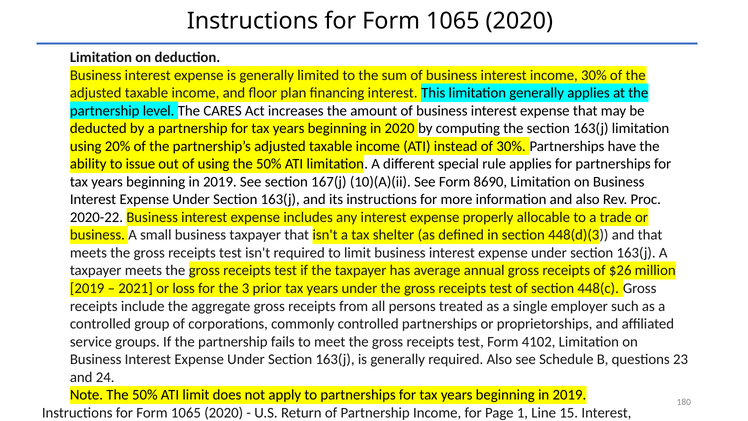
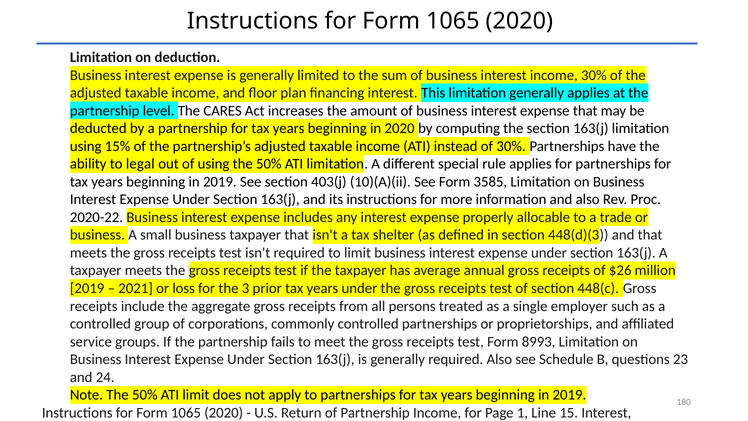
20%: 20% -> 15%
issue: issue -> legal
167(j: 167(j -> 403(j
8690: 8690 -> 3585
4102: 4102 -> 8993
